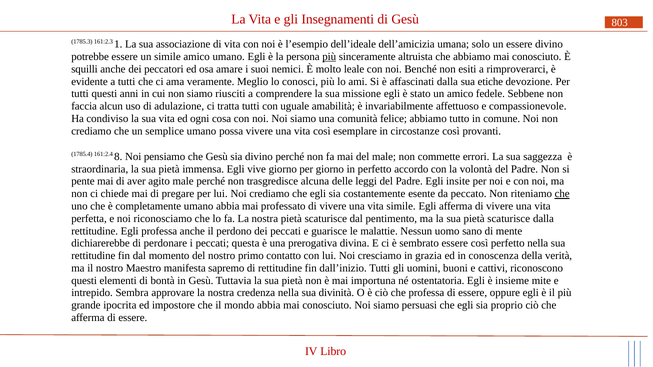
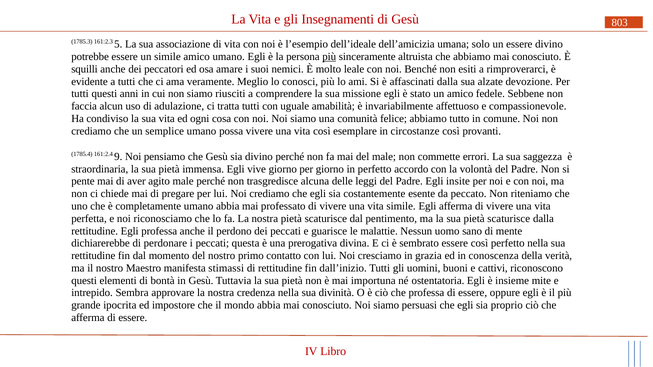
1: 1 -> 5
etiche: etiche -> alzate
8: 8 -> 9
che at (562, 194) underline: present -> none
sapremo: sapremo -> stimassi
